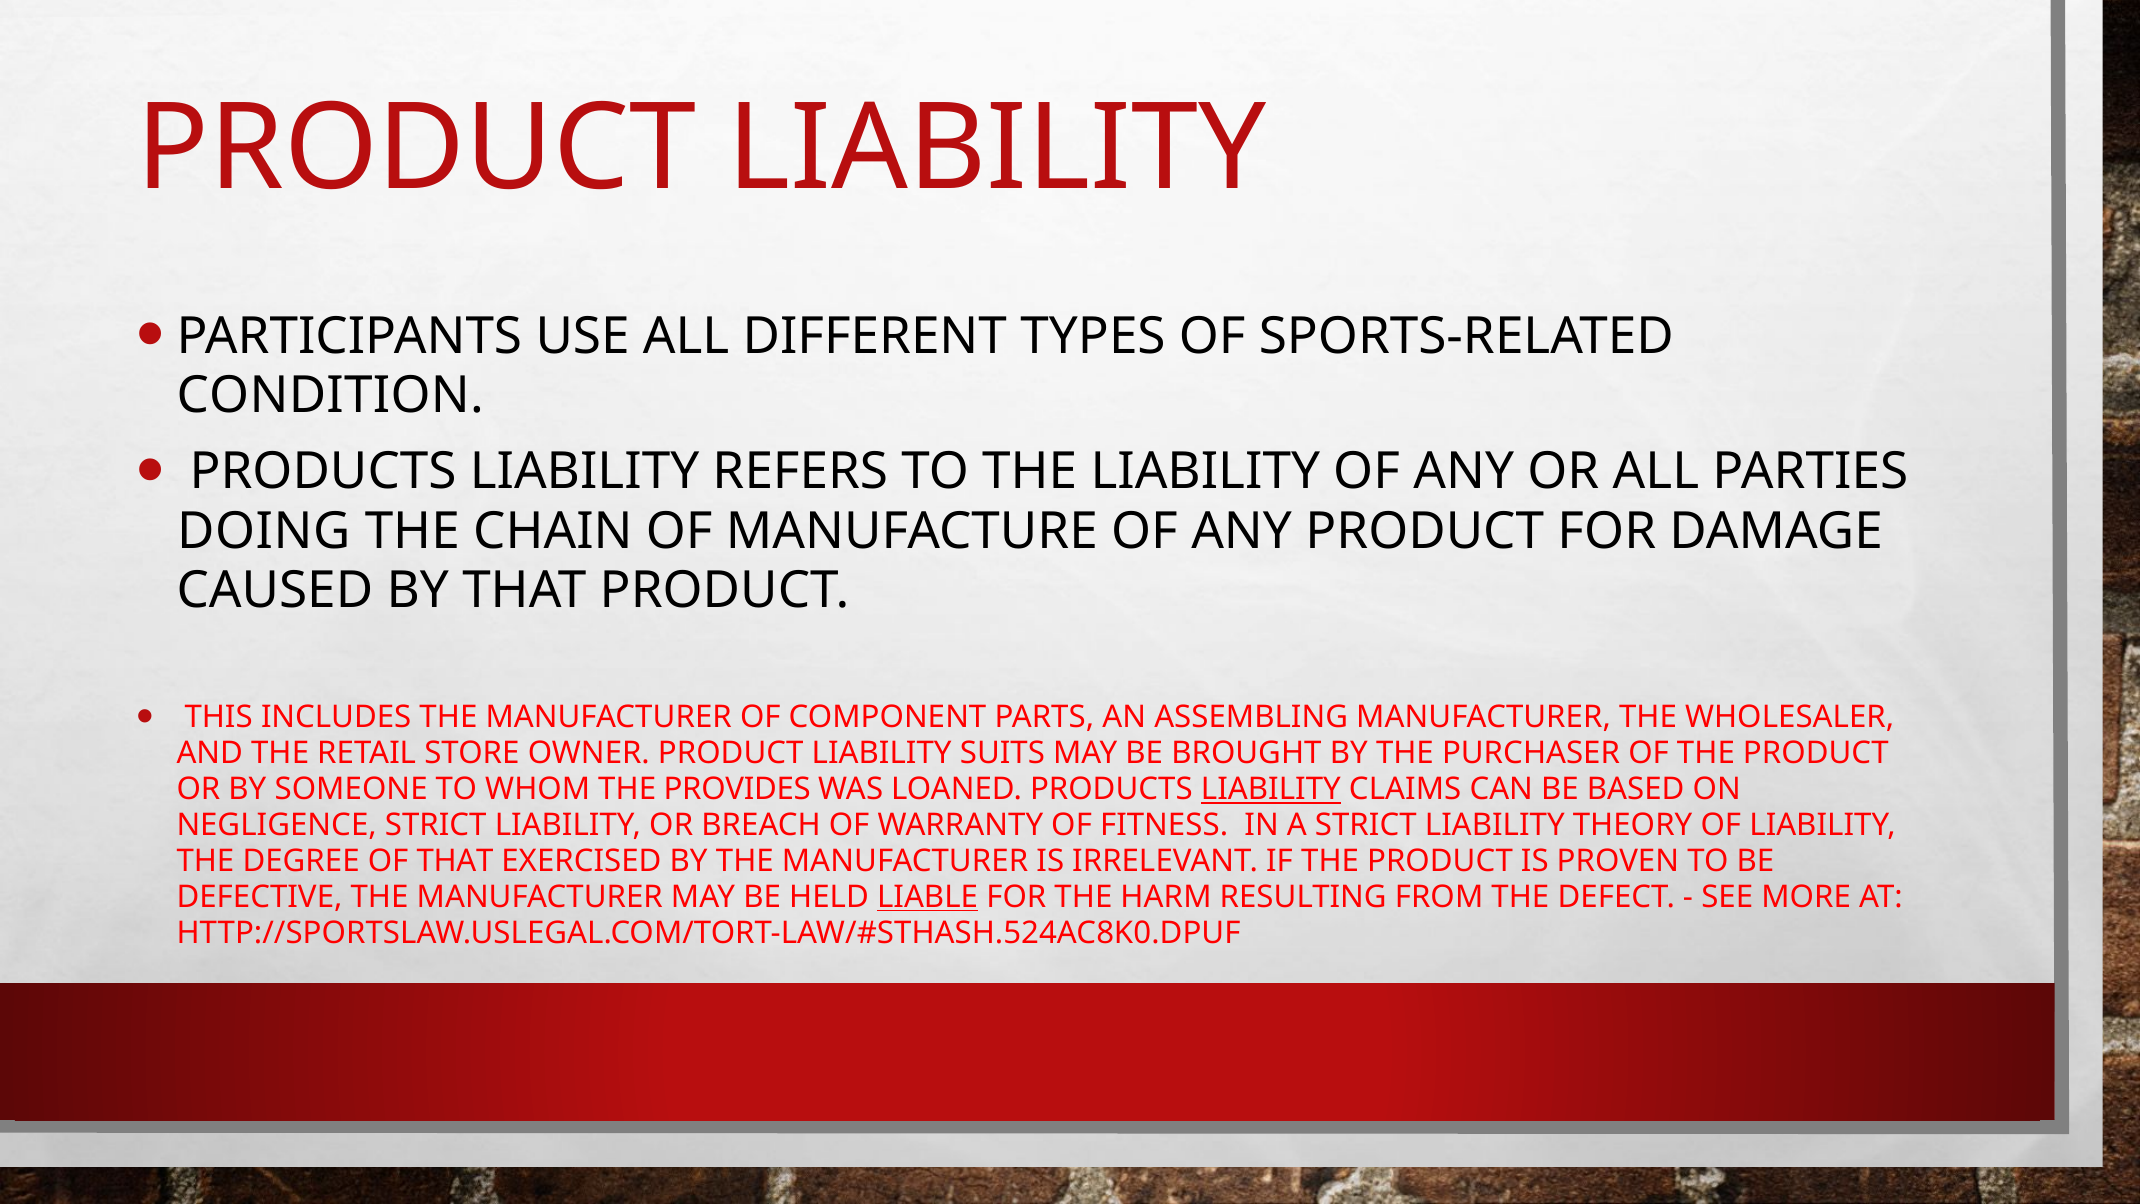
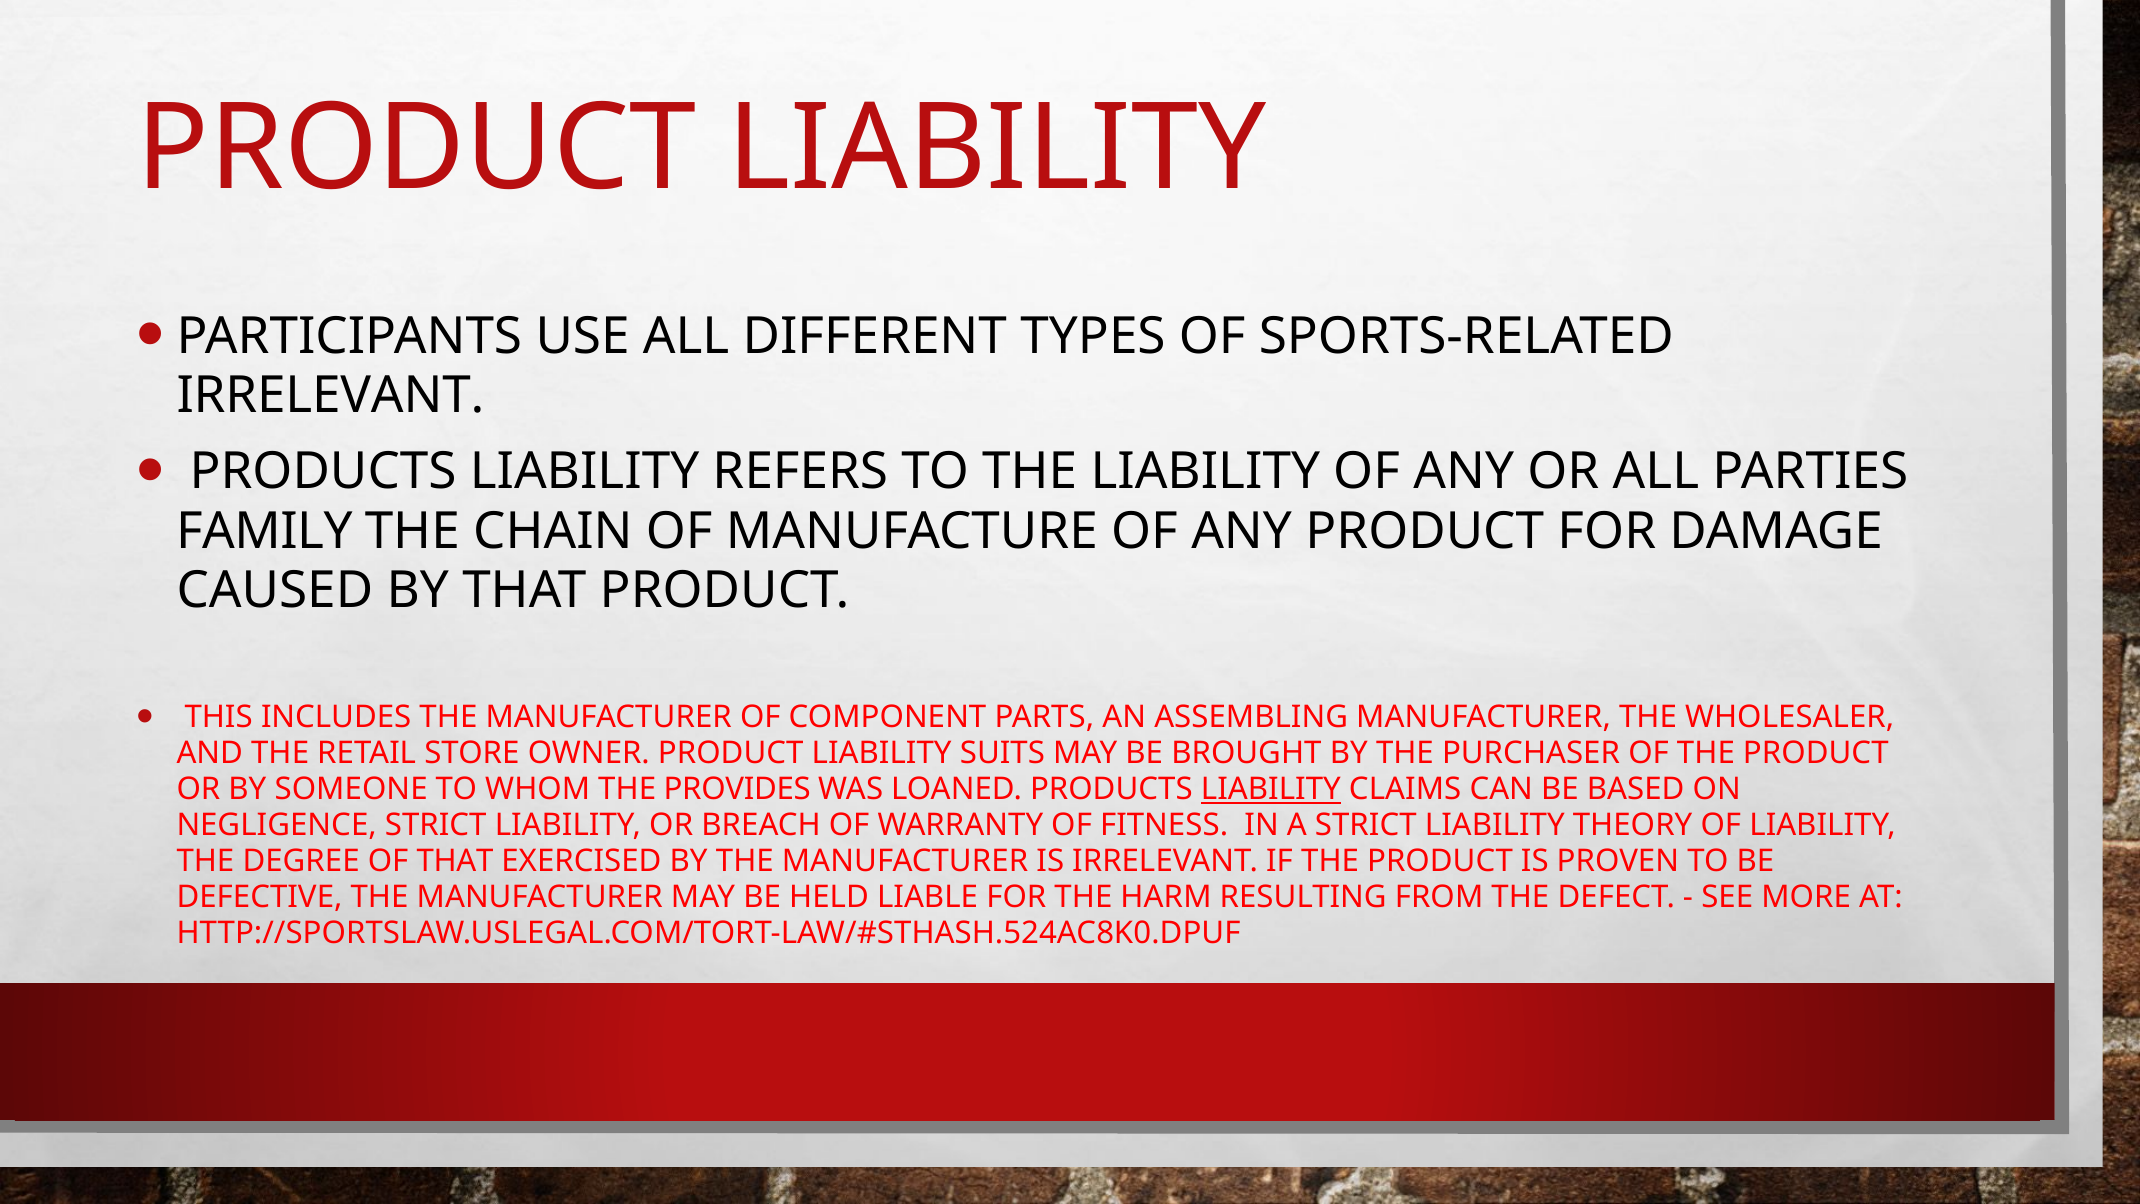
CONDITION at (330, 395): CONDITION -> IRRELEVANT
DOING: DOING -> FAMILY
LIABLE underline: present -> none
